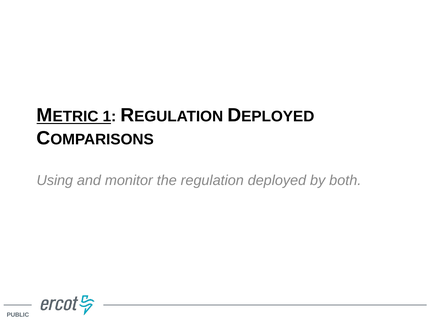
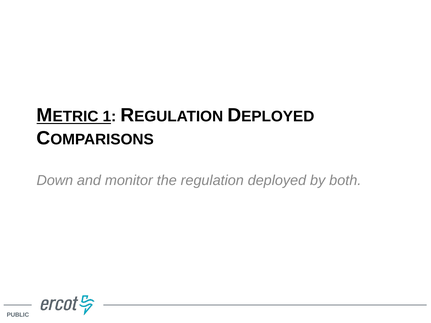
Using: Using -> Down
